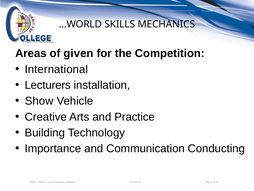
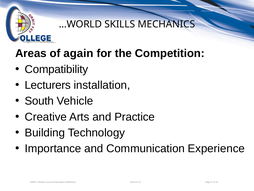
given: given -> again
International: International -> Compatibility
Show: Show -> South
Conducting: Conducting -> Experience
